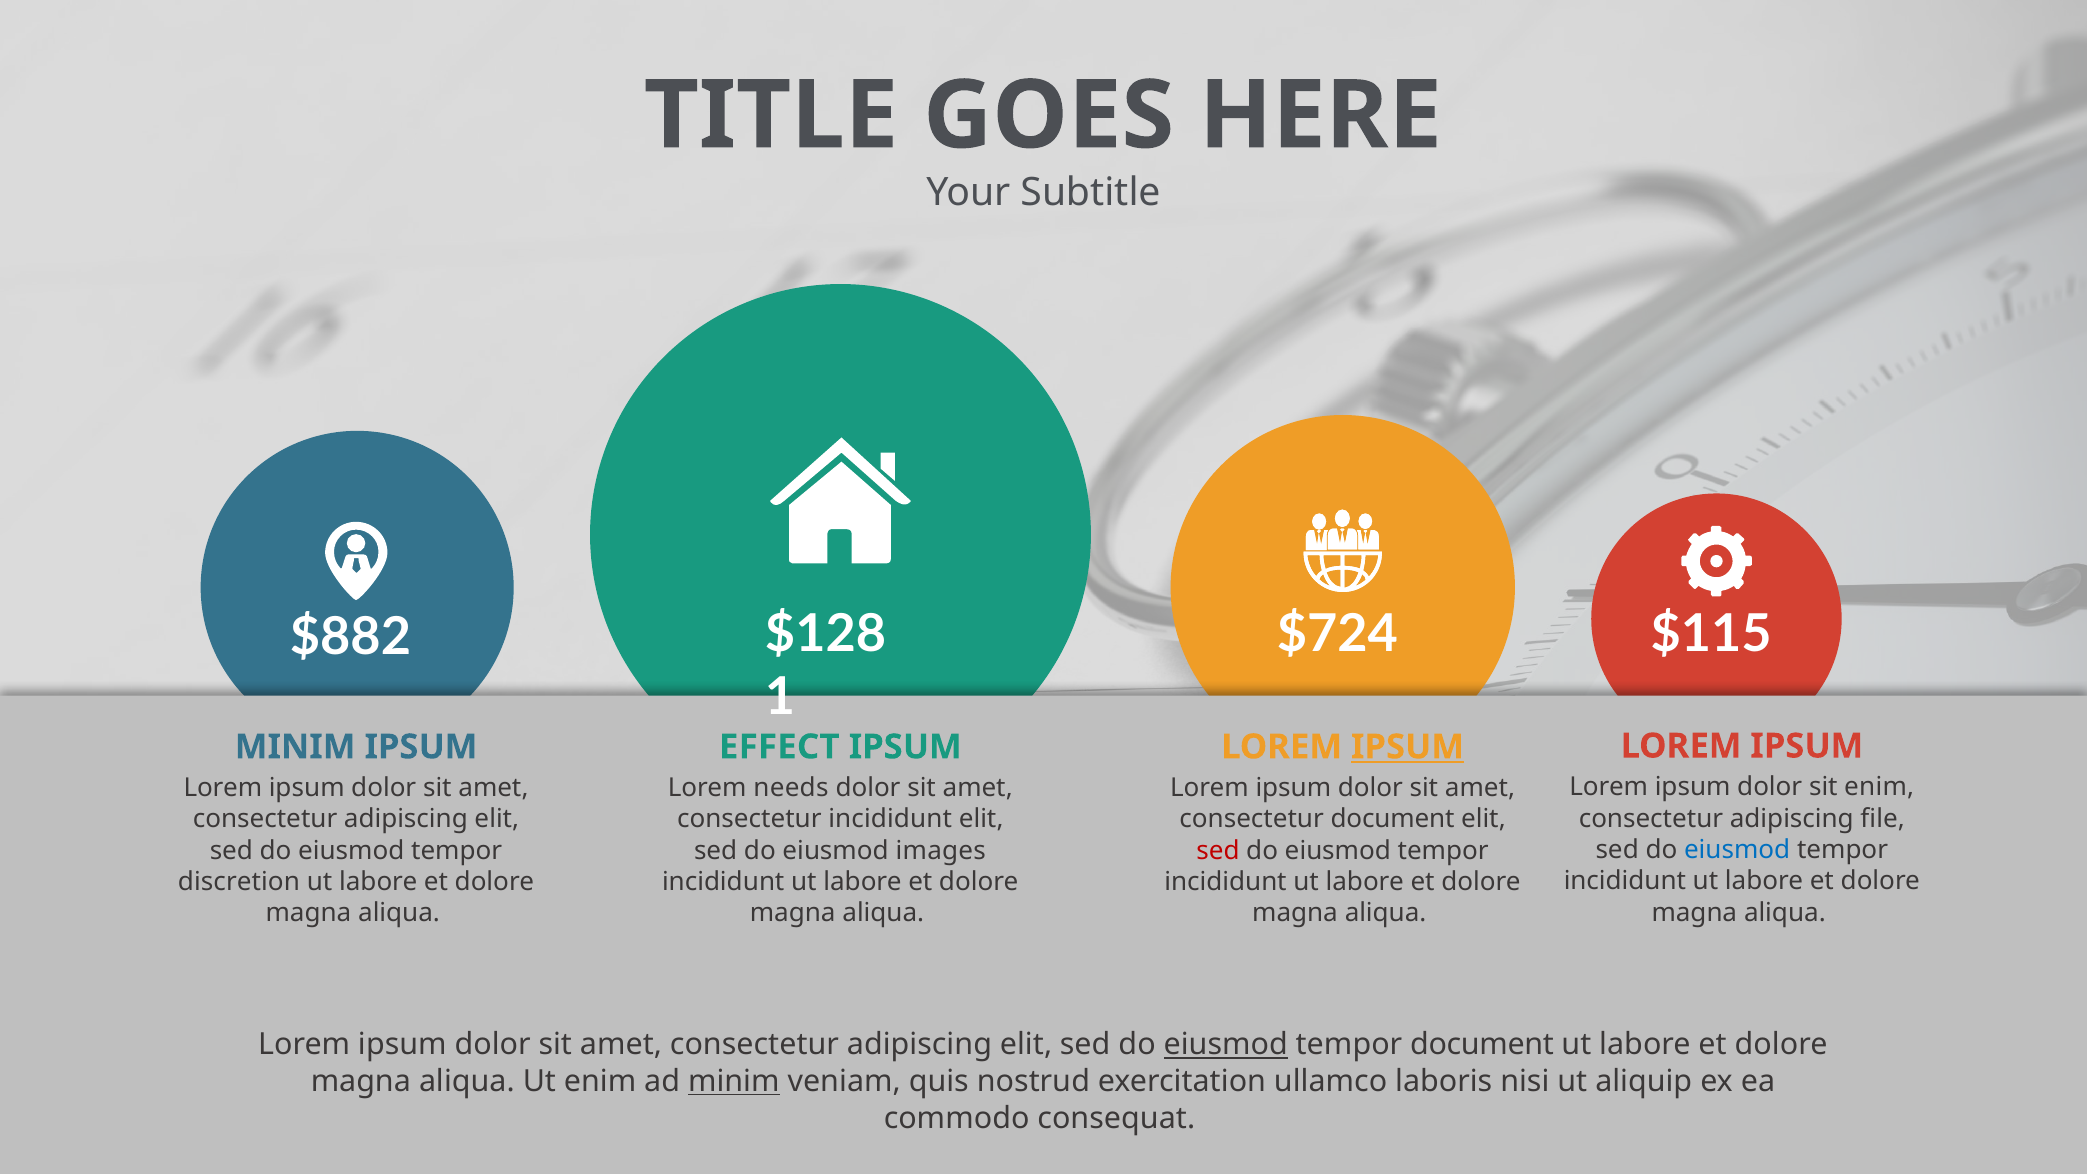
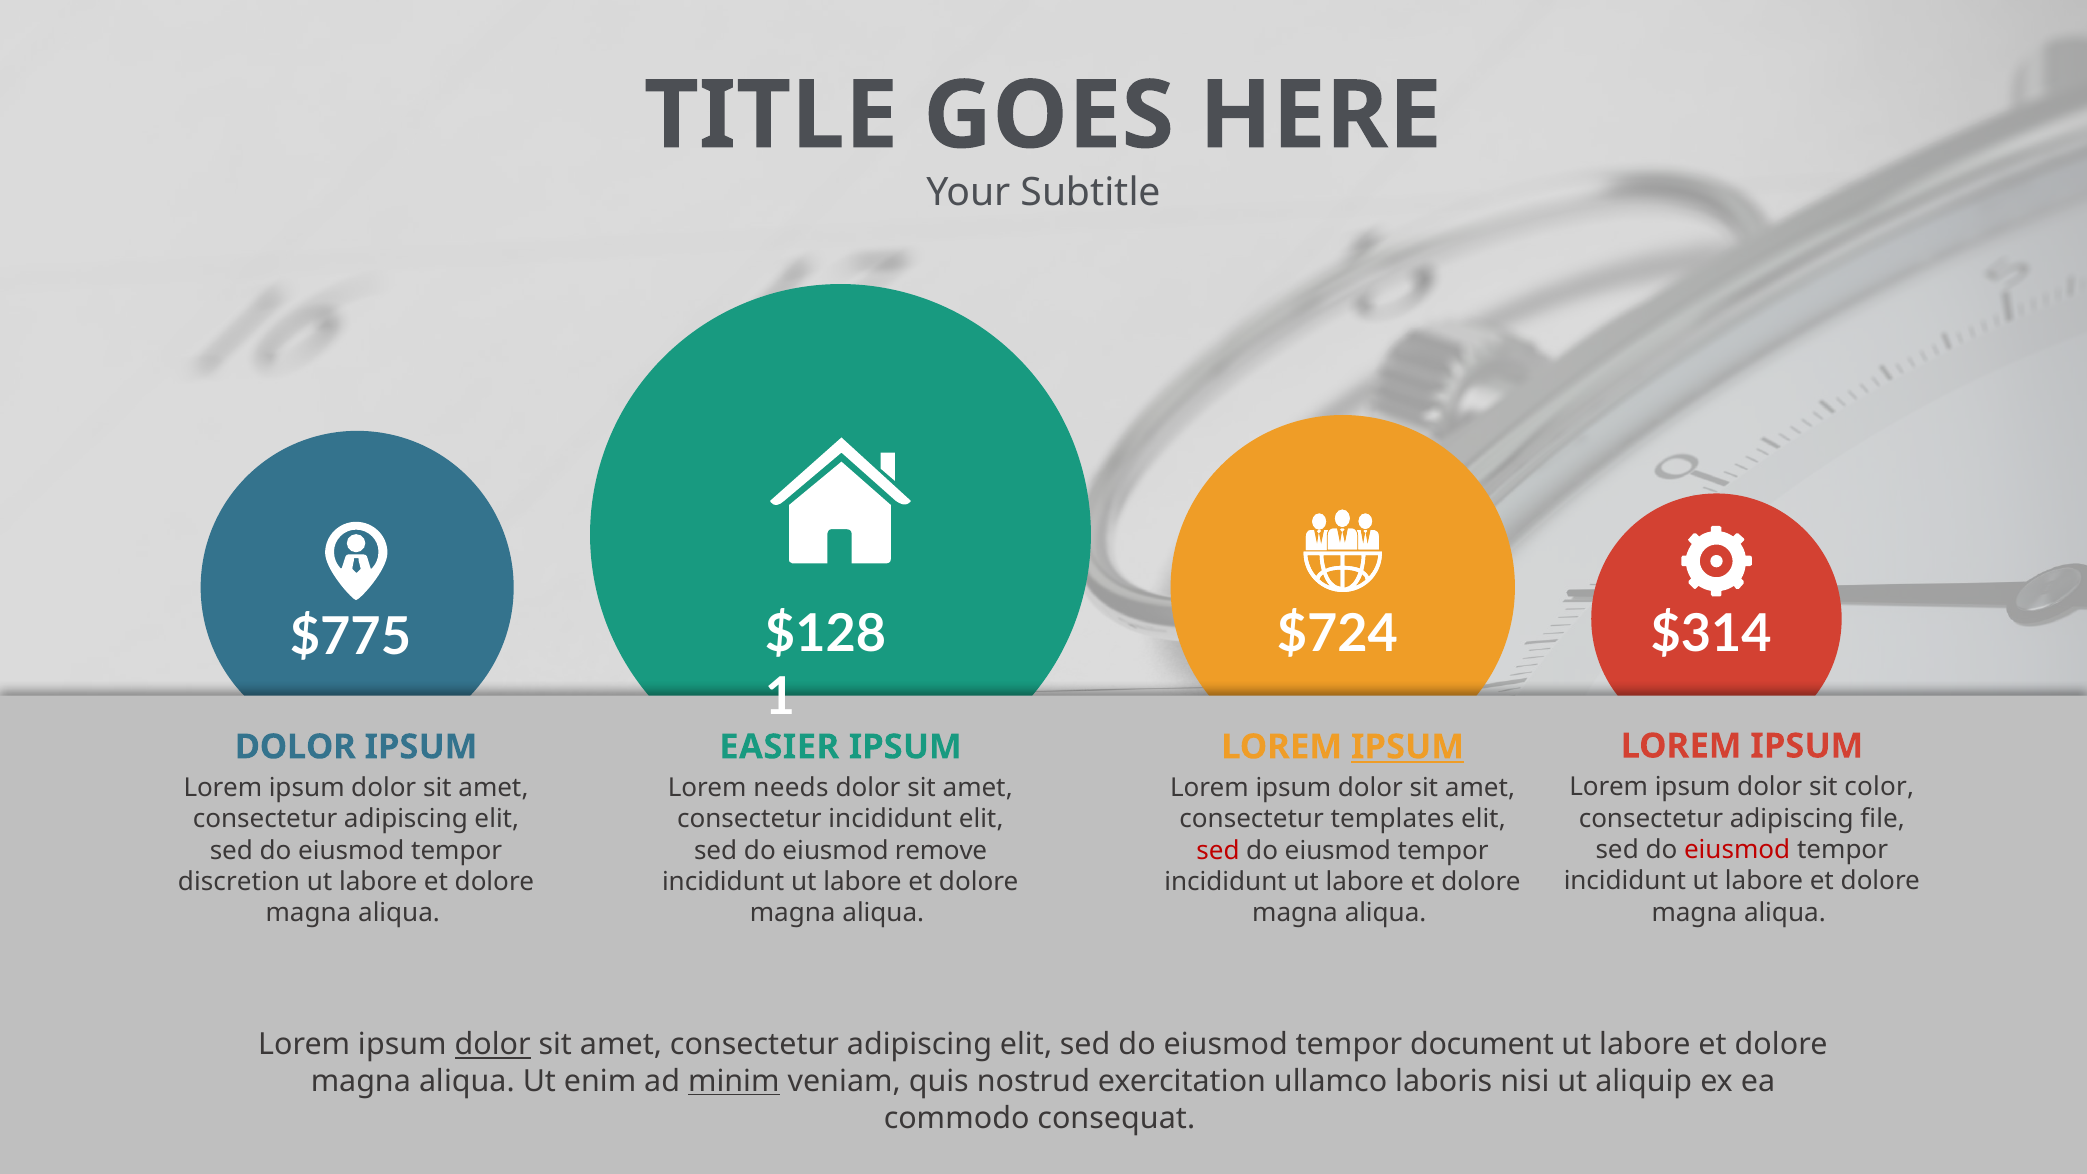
$115: $115 -> $314
$882: $882 -> $775
MINIM at (295, 747): MINIM -> DOLOR
EFFECT: EFFECT -> EASIER
sit enim: enim -> color
consectetur document: document -> templates
eiusmod at (1737, 850) colour: blue -> red
images: images -> remove
dolor at (493, 1045) underline: none -> present
eiusmod at (1226, 1045) underline: present -> none
